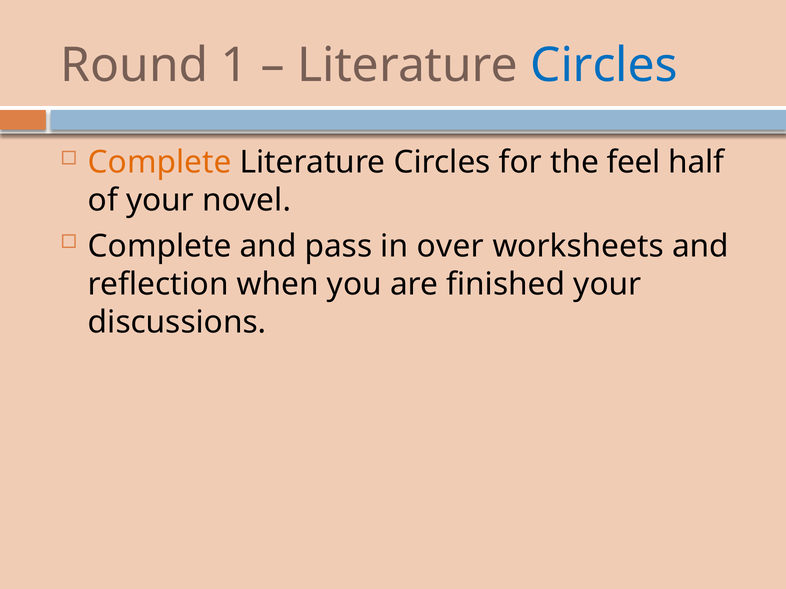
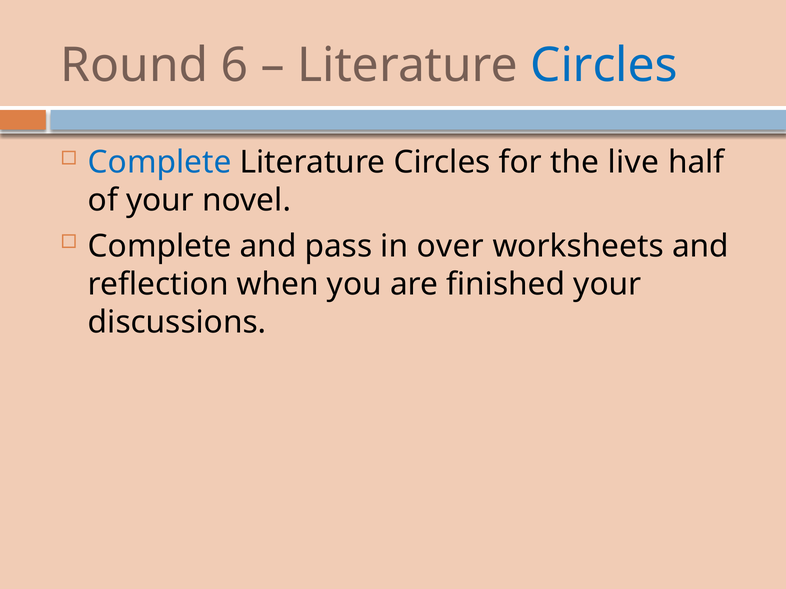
1: 1 -> 6
Complete at (160, 163) colour: orange -> blue
feel: feel -> live
